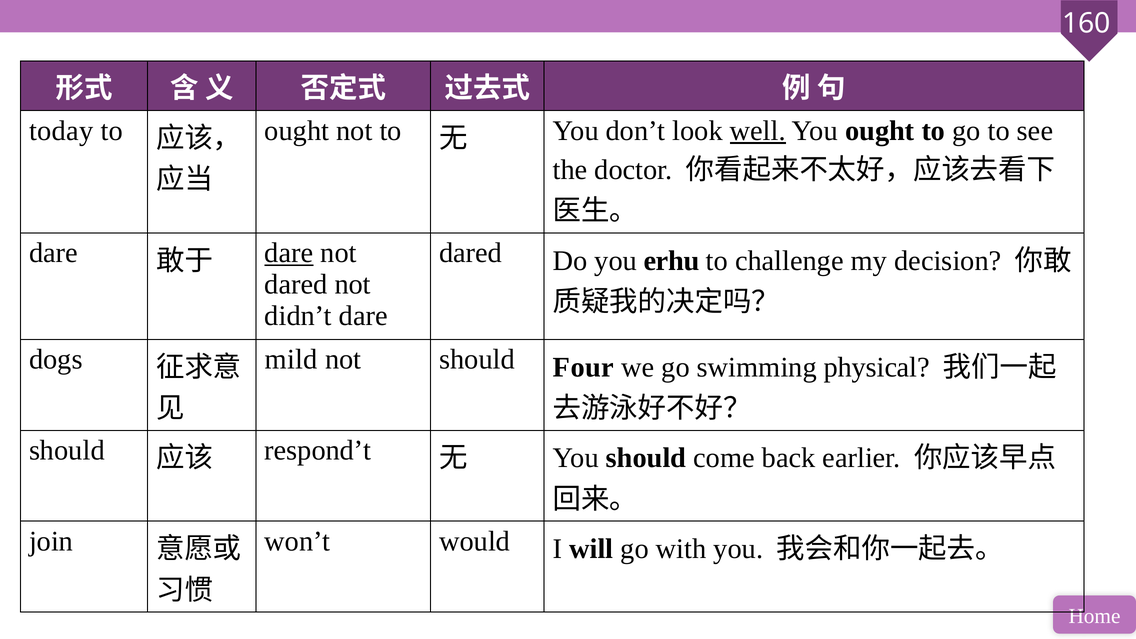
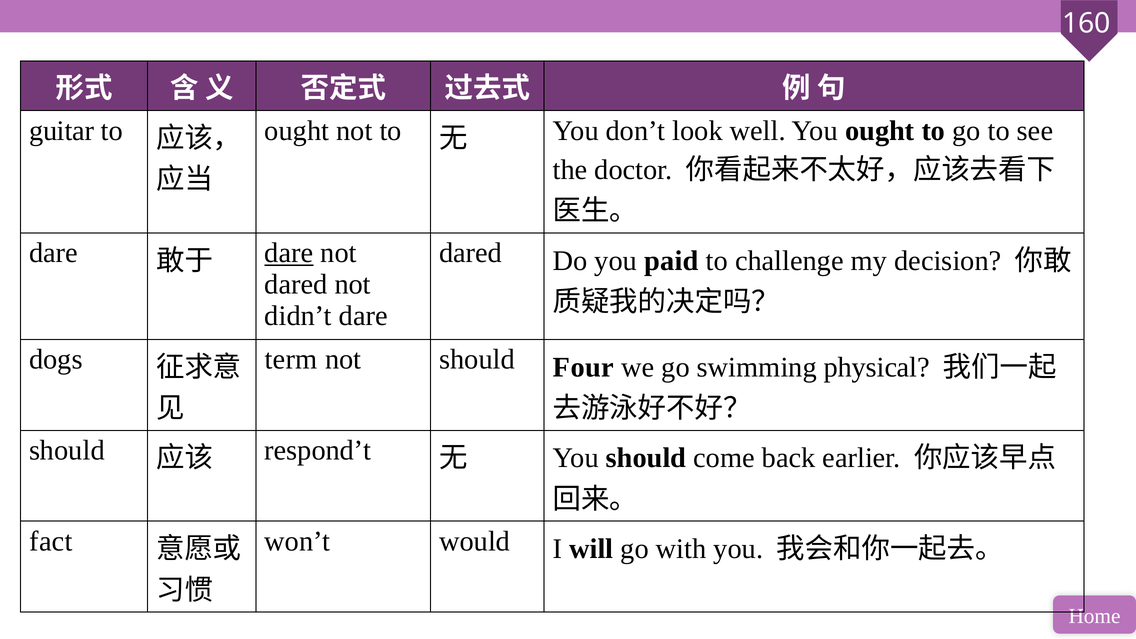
today: today -> guitar
well underline: present -> none
erhu: erhu -> paid
mild: mild -> term
join: join -> fact
